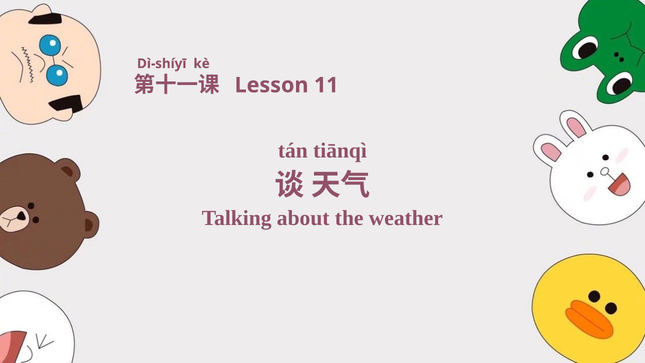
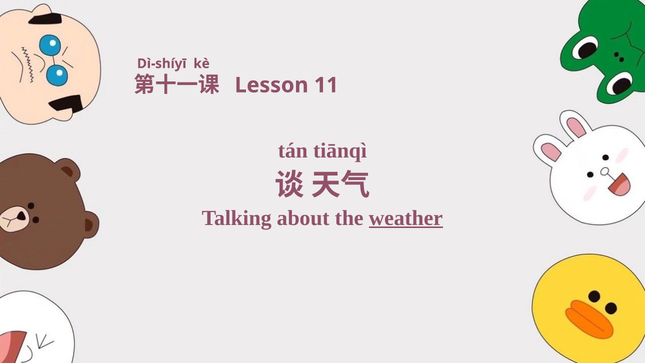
weather underline: none -> present
